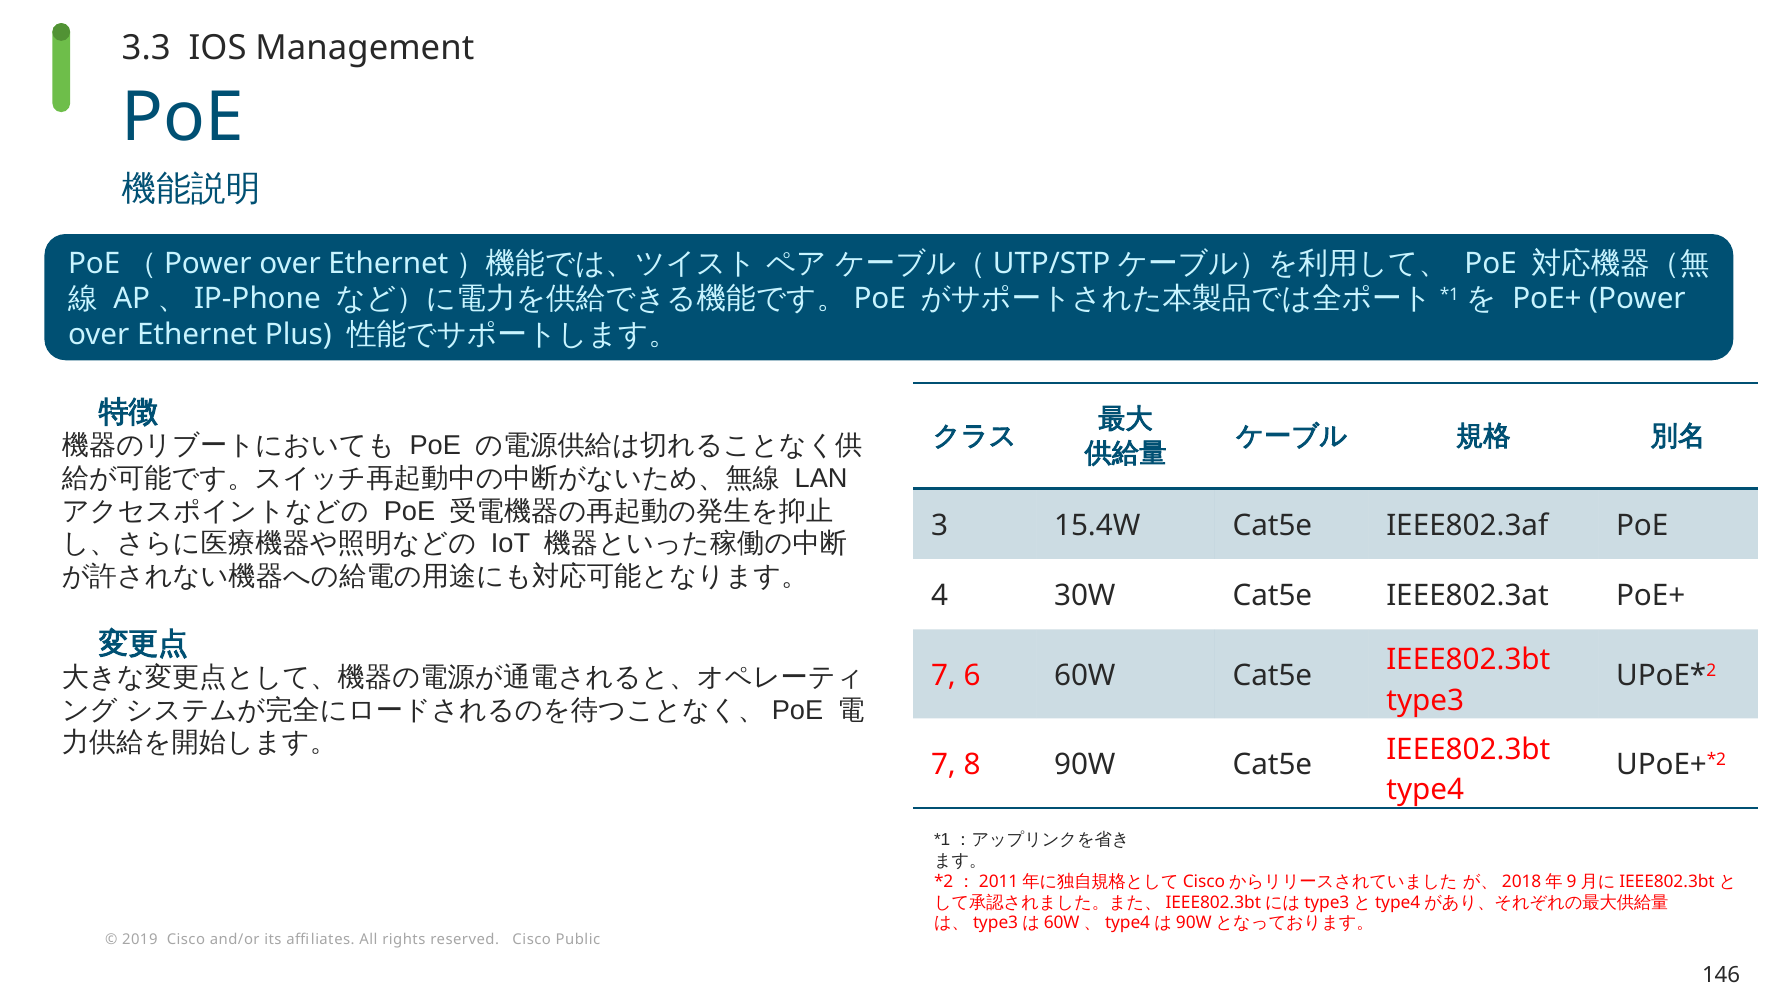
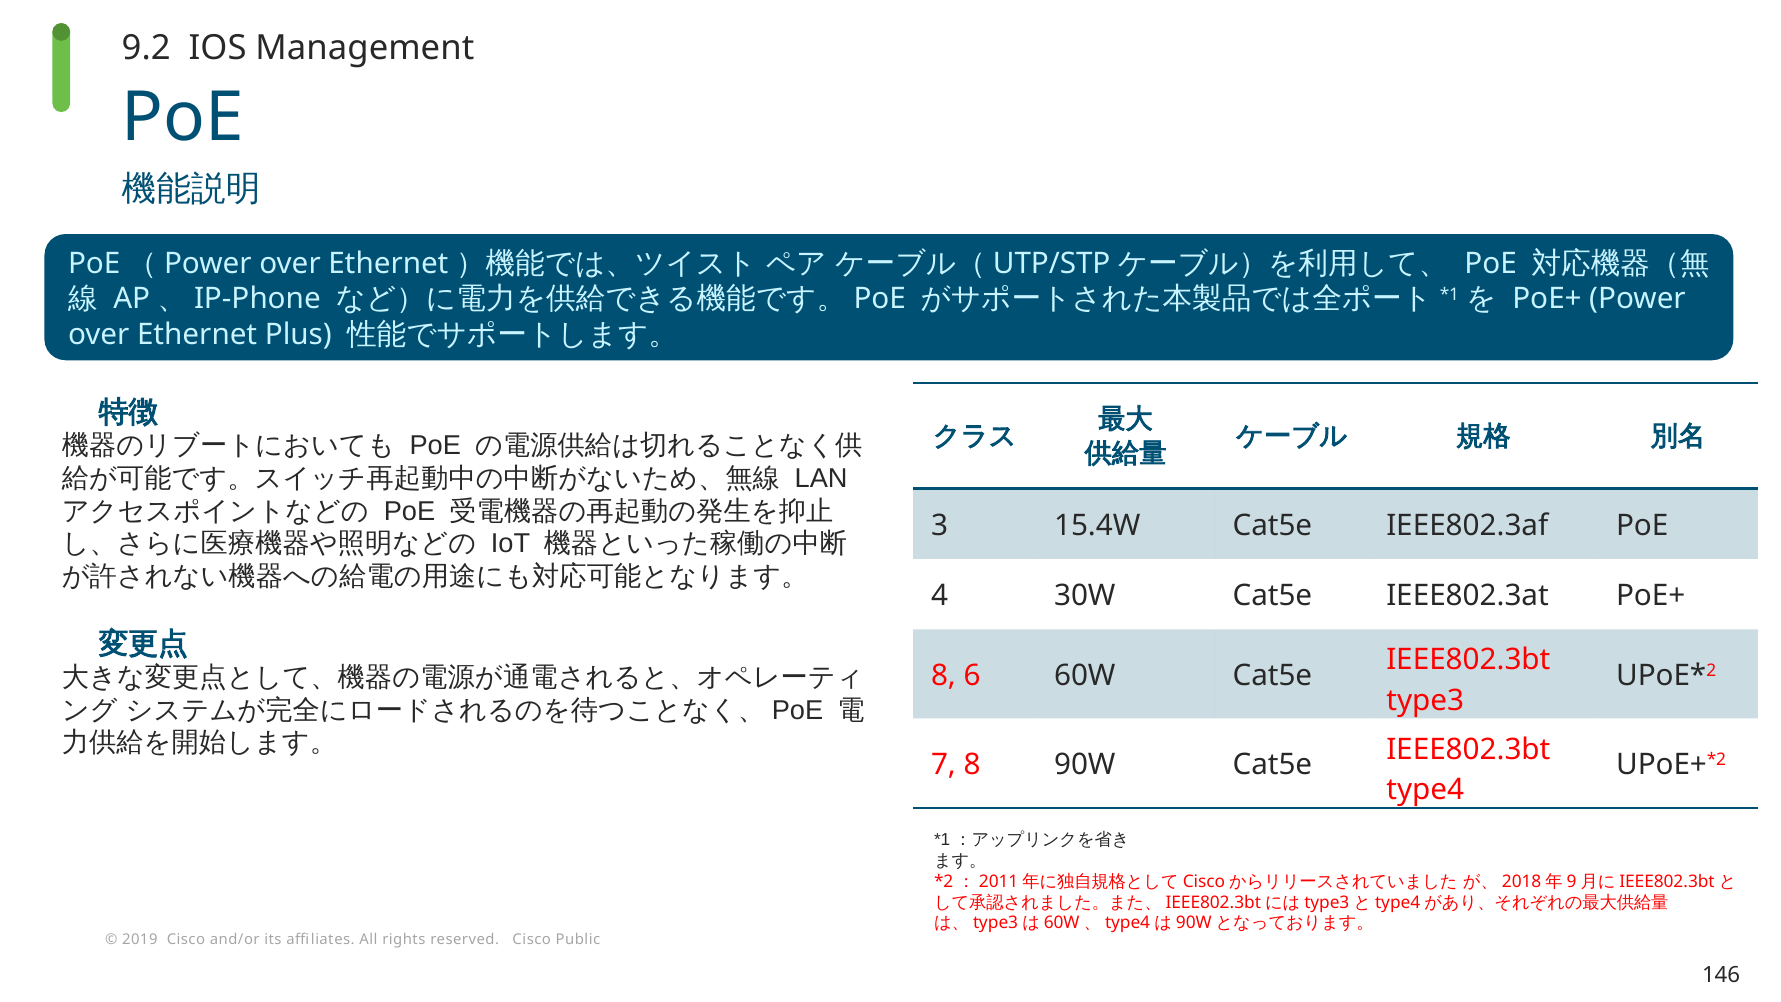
3.3: 3.3 -> 9.2
7 at (943, 676): 7 -> 8
